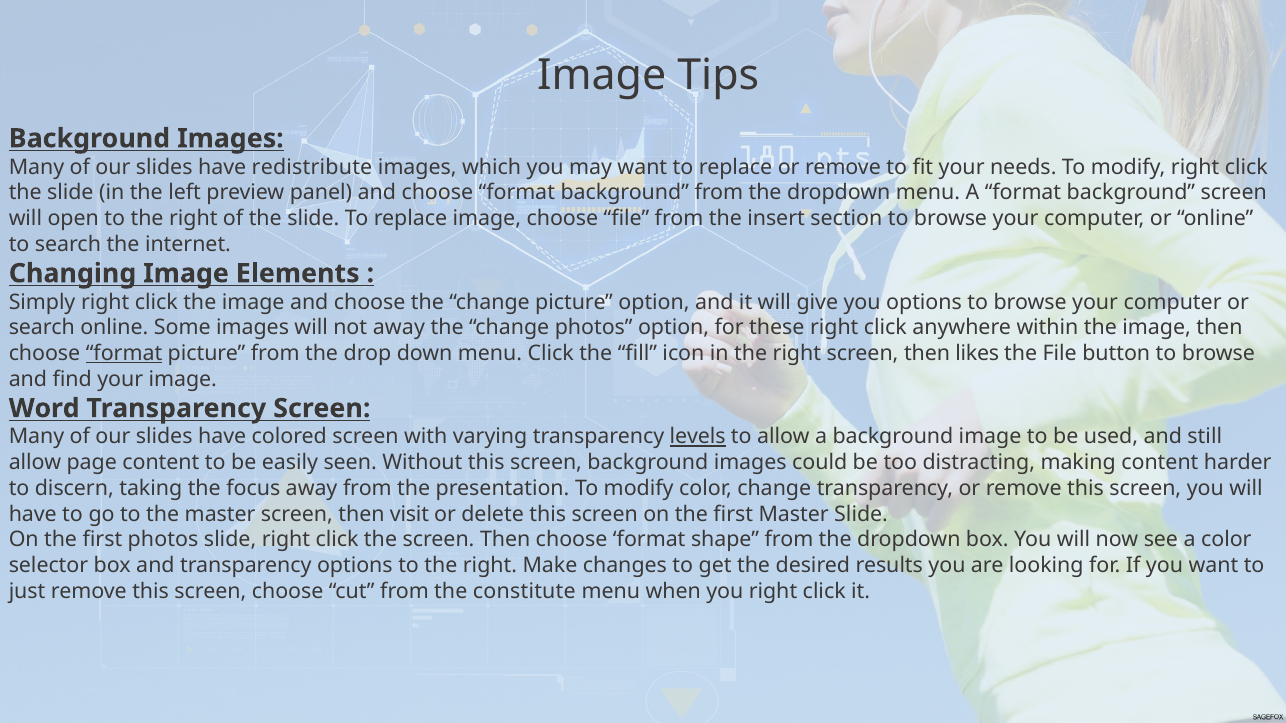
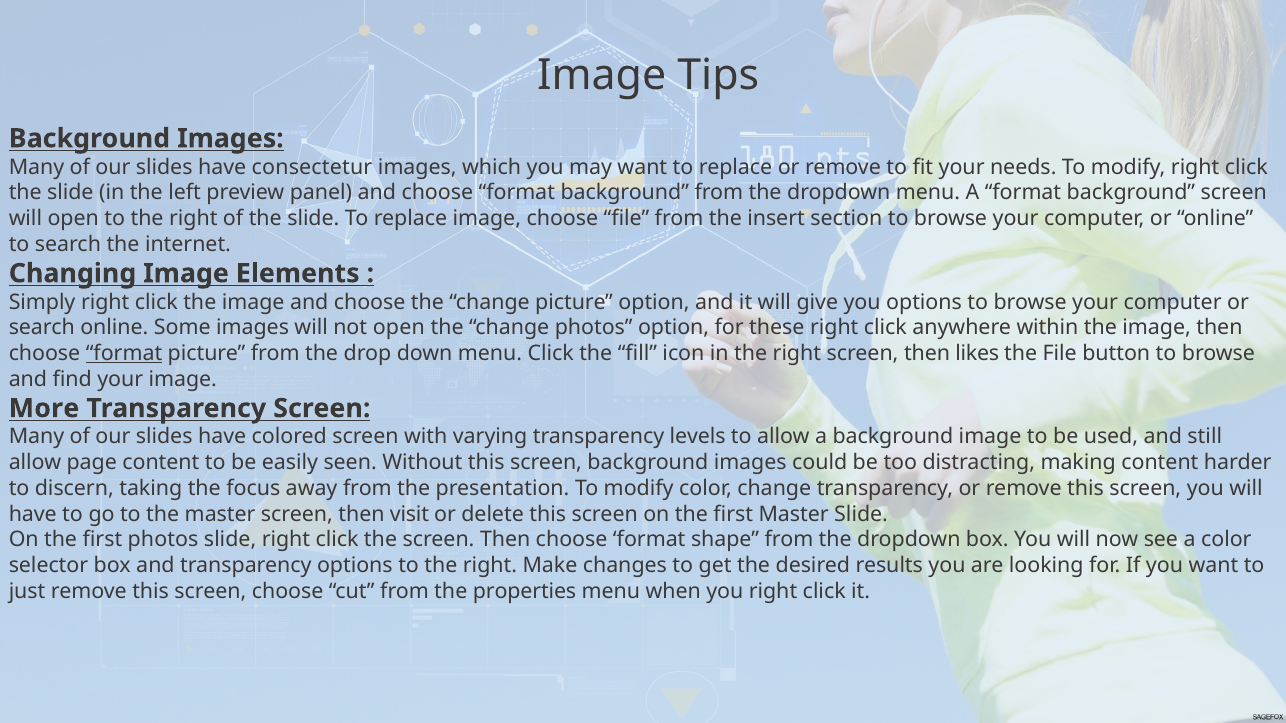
redistribute: redistribute -> consectetur
not away: away -> open
Word: Word -> More
levels underline: present -> none
constitute: constitute -> properties
